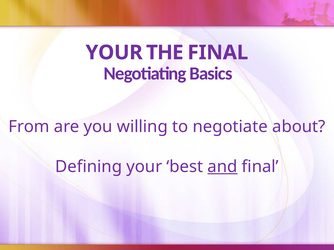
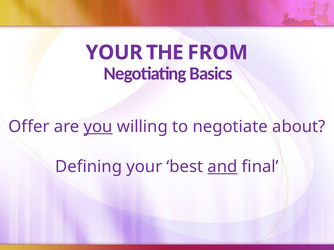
THE FINAL: FINAL -> FROM
From: From -> Offer
you underline: none -> present
